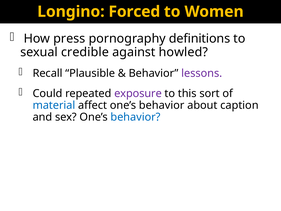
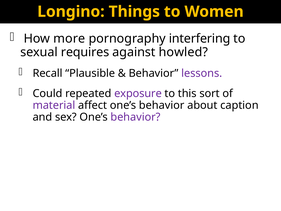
Forced: Forced -> Things
press: press -> more
definitions: definitions -> interfering
credible: credible -> requires
material colour: blue -> purple
behavior at (135, 117) colour: blue -> purple
